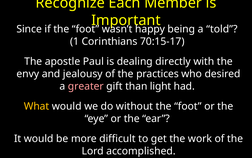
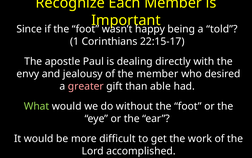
70:15-17: 70:15-17 -> 22:15-17
the practices: practices -> member
light: light -> able
What colour: yellow -> light green
